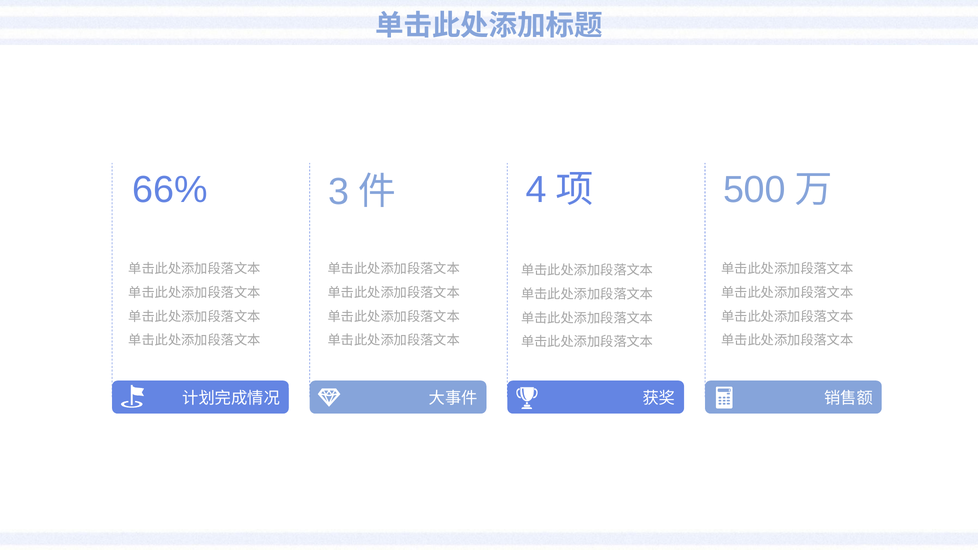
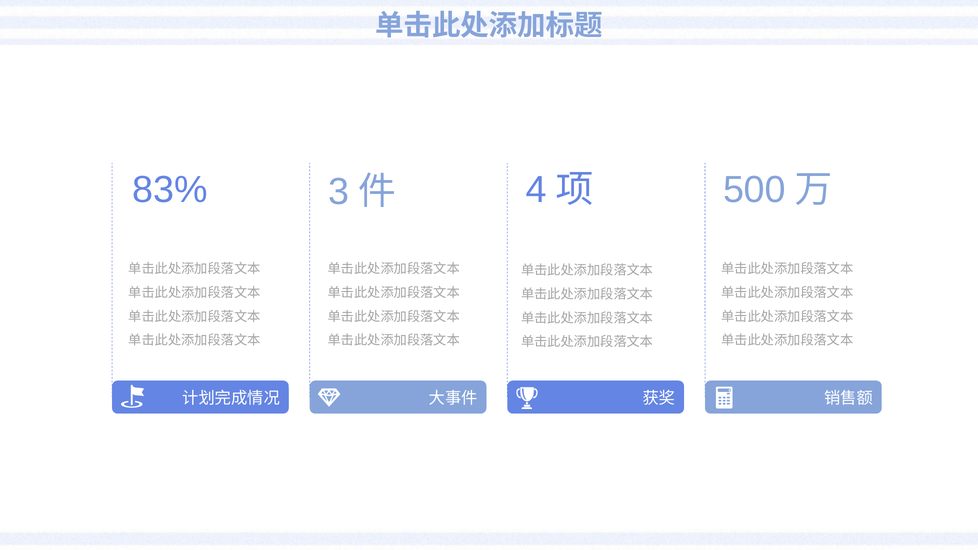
66%: 66% -> 83%
